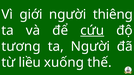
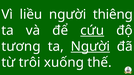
giới: giới -> liều
Người at (90, 47) underline: none -> present
liều: liều -> trôi
